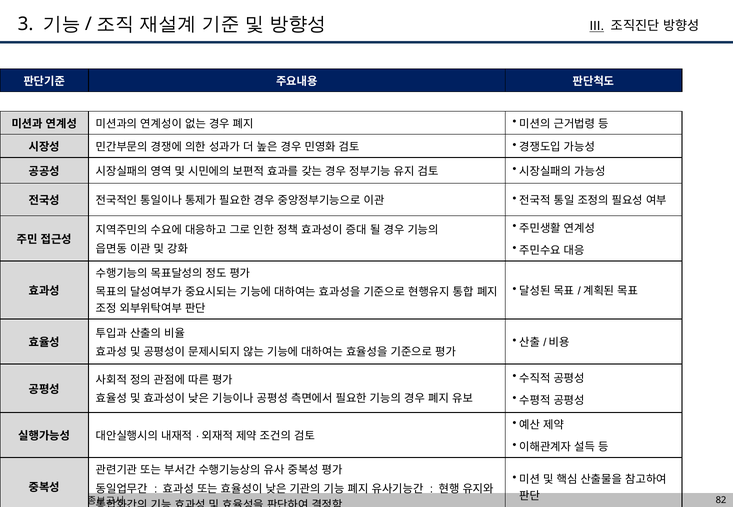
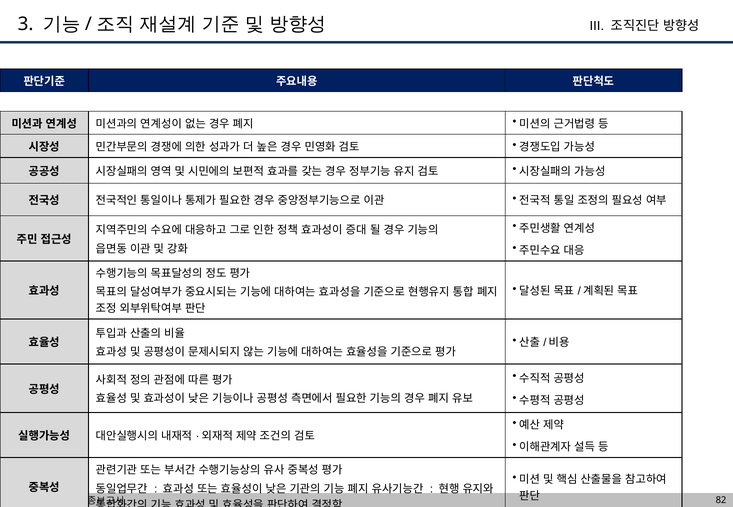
III underline: present -> none
